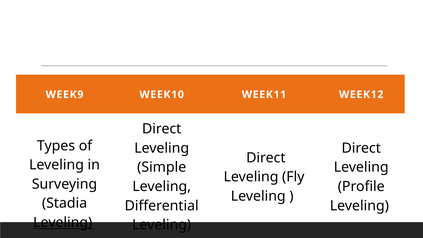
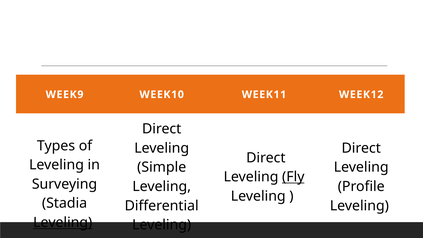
Fly underline: none -> present
